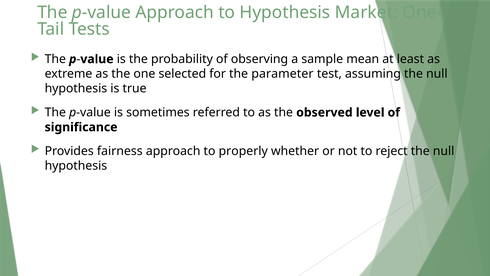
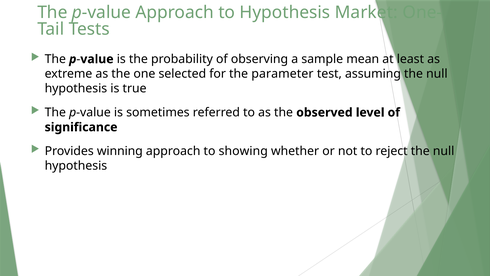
fairness: fairness -> winning
properly: properly -> showing
